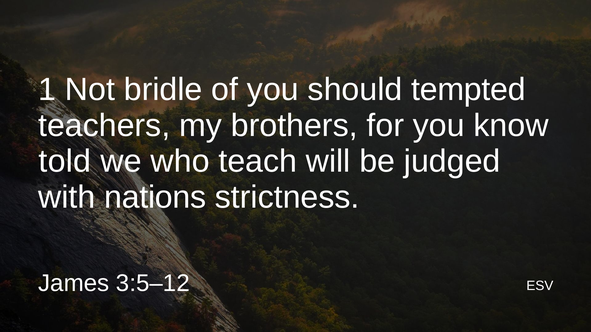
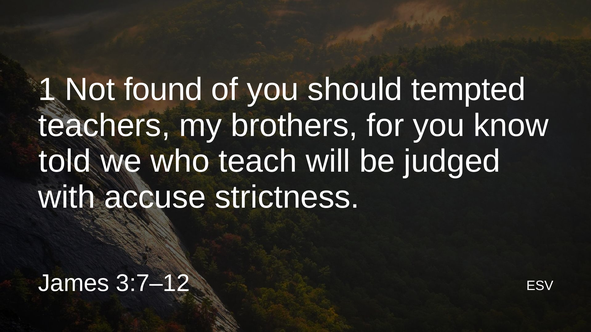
bridle: bridle -> found
nations: nations -> accuse
3:5–12: 3:5–12 -> 3:7–12
